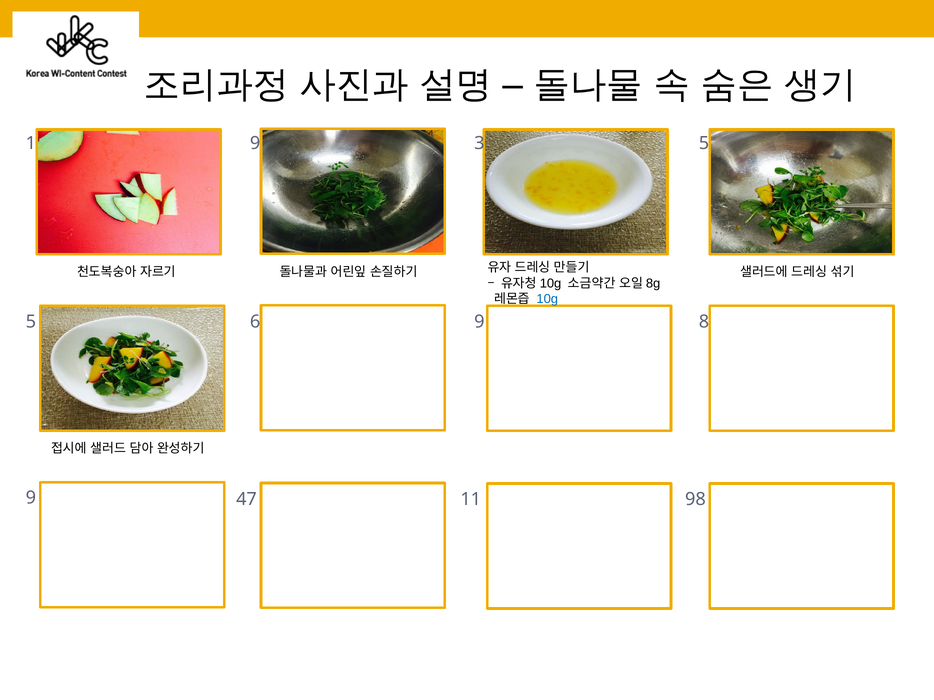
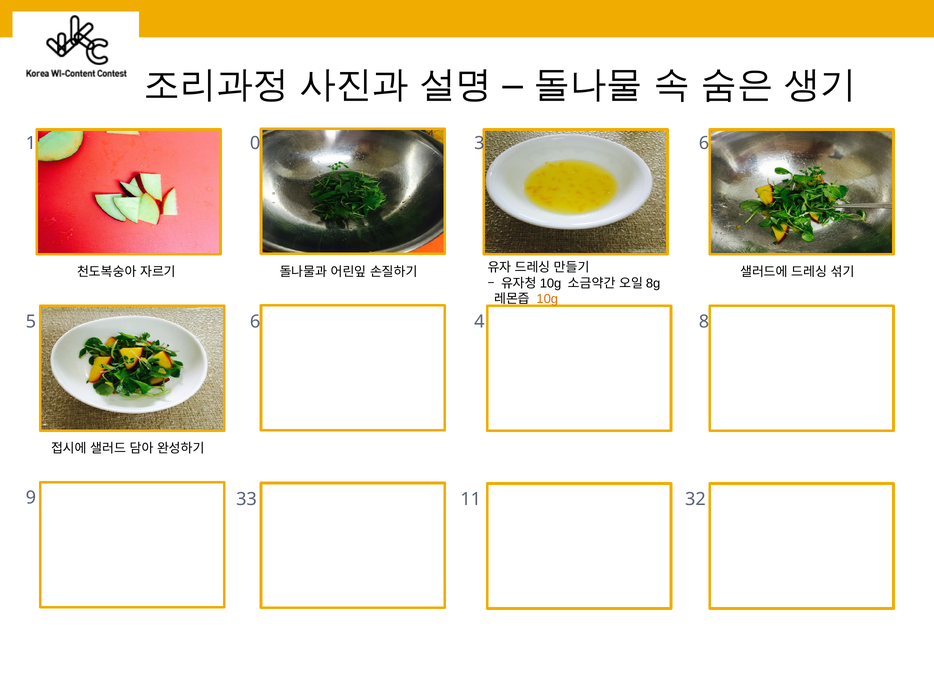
1 9: 9 -> 0
3 5: 5 -> 6
10g colour: blue -> orange
6 9: 9 -> 4
47: 47 -> 33
98: 98 -> 32
